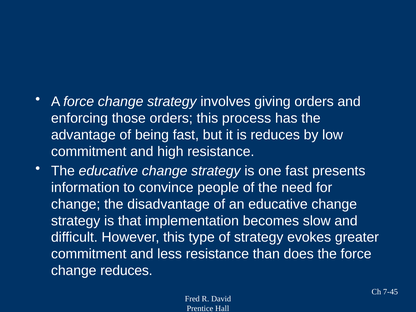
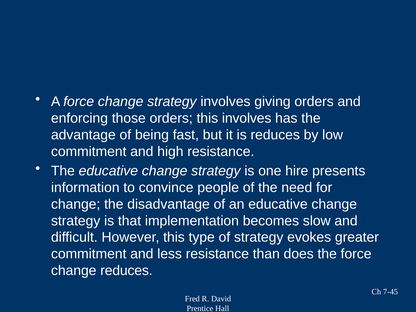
this process: process -> involves
one fast: fast -> hire
